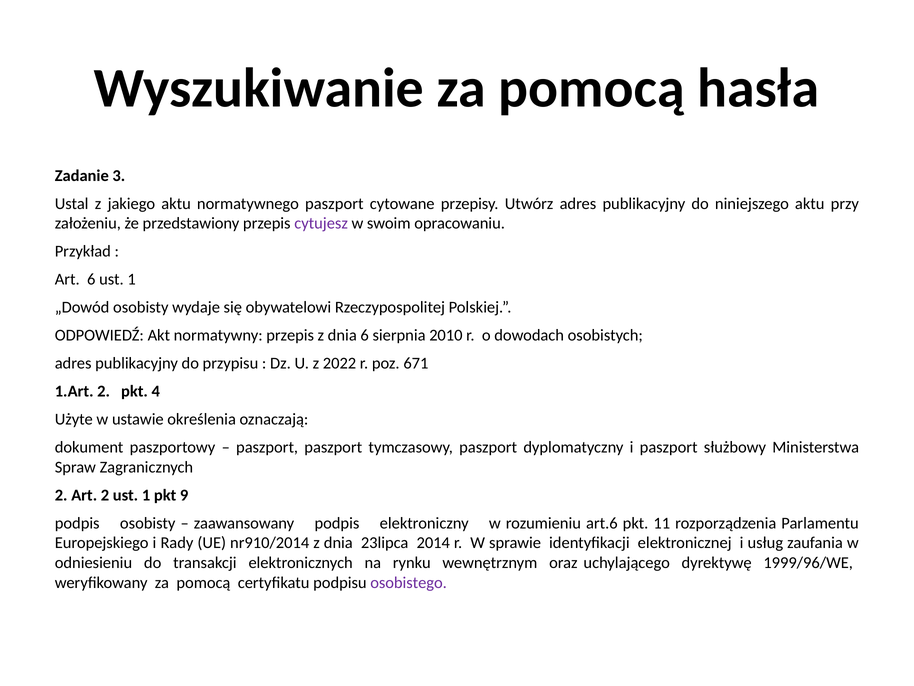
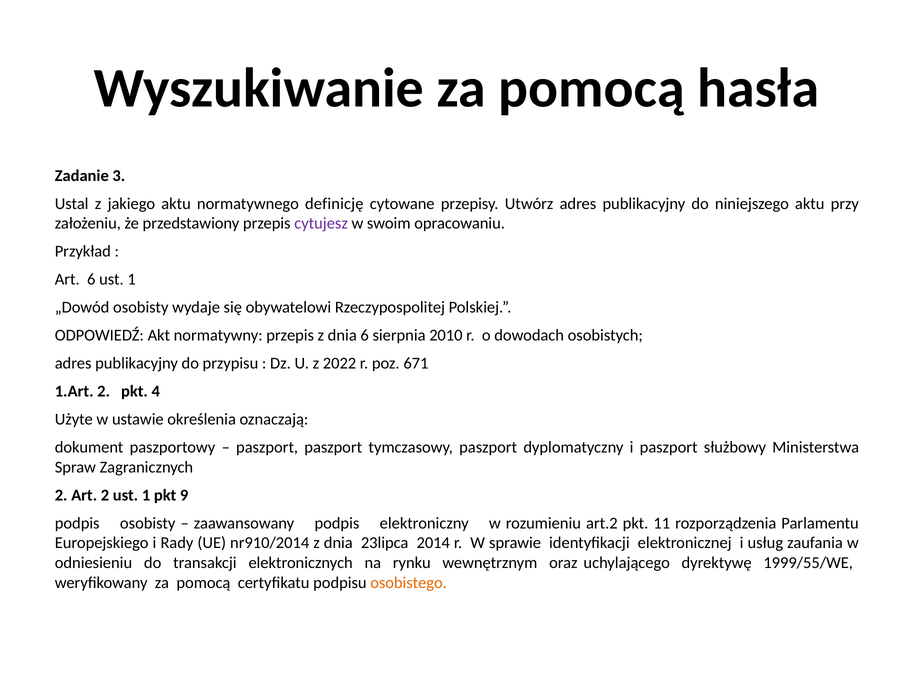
normatywnego paszport: paszport -> definicję
art.6: art.6 -> art.2
1999/96/WE: 1999/96/WE -> 1999/55/WE
osobistego colour: purple -> orange
